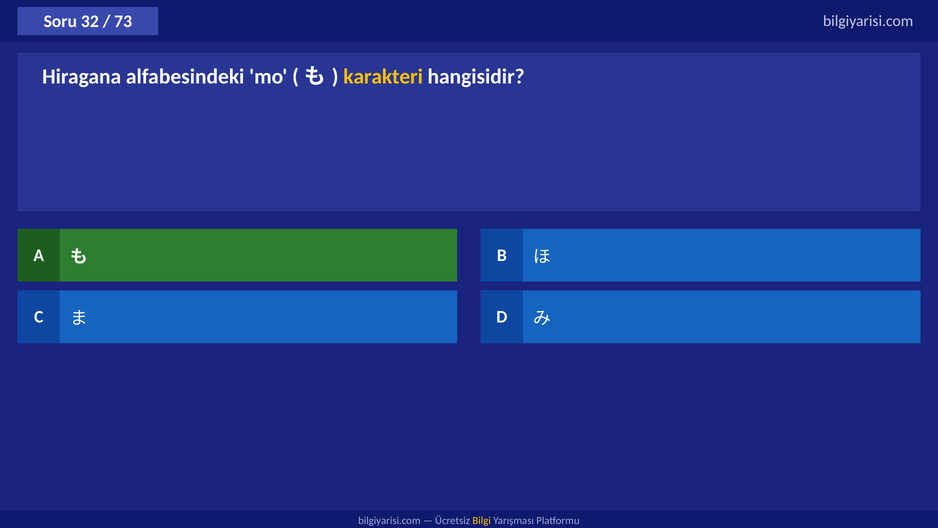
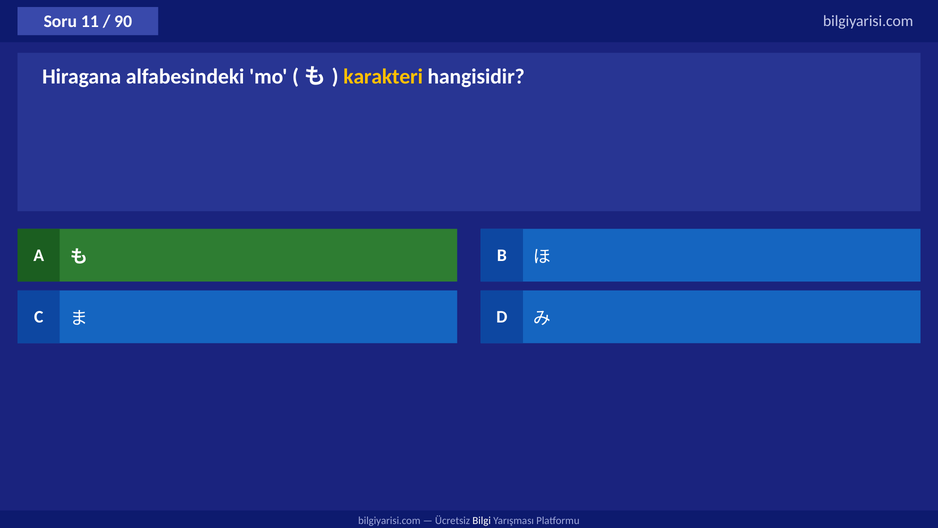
32: 32 -> 11
73: 73 -> 90
Bilgi colour: yellow -> white
